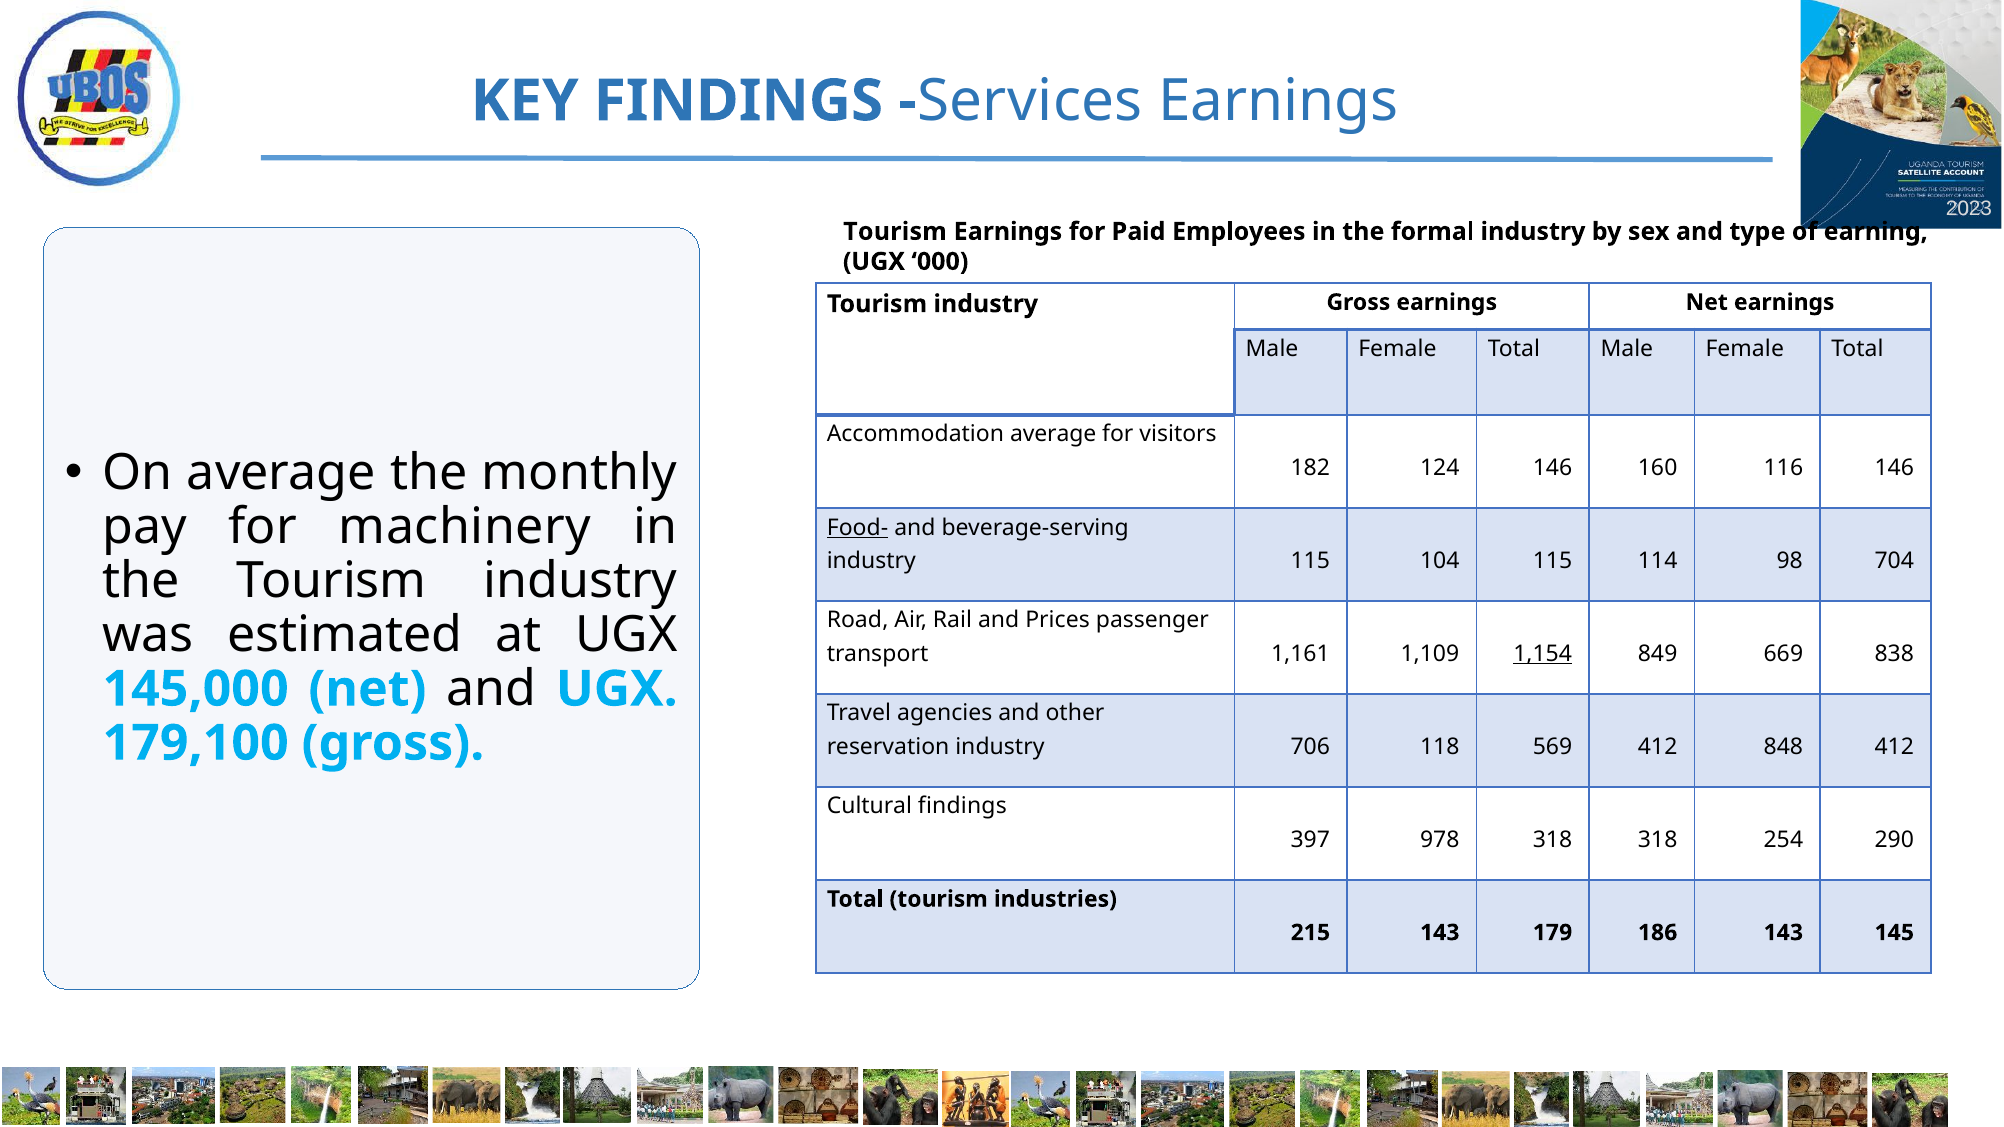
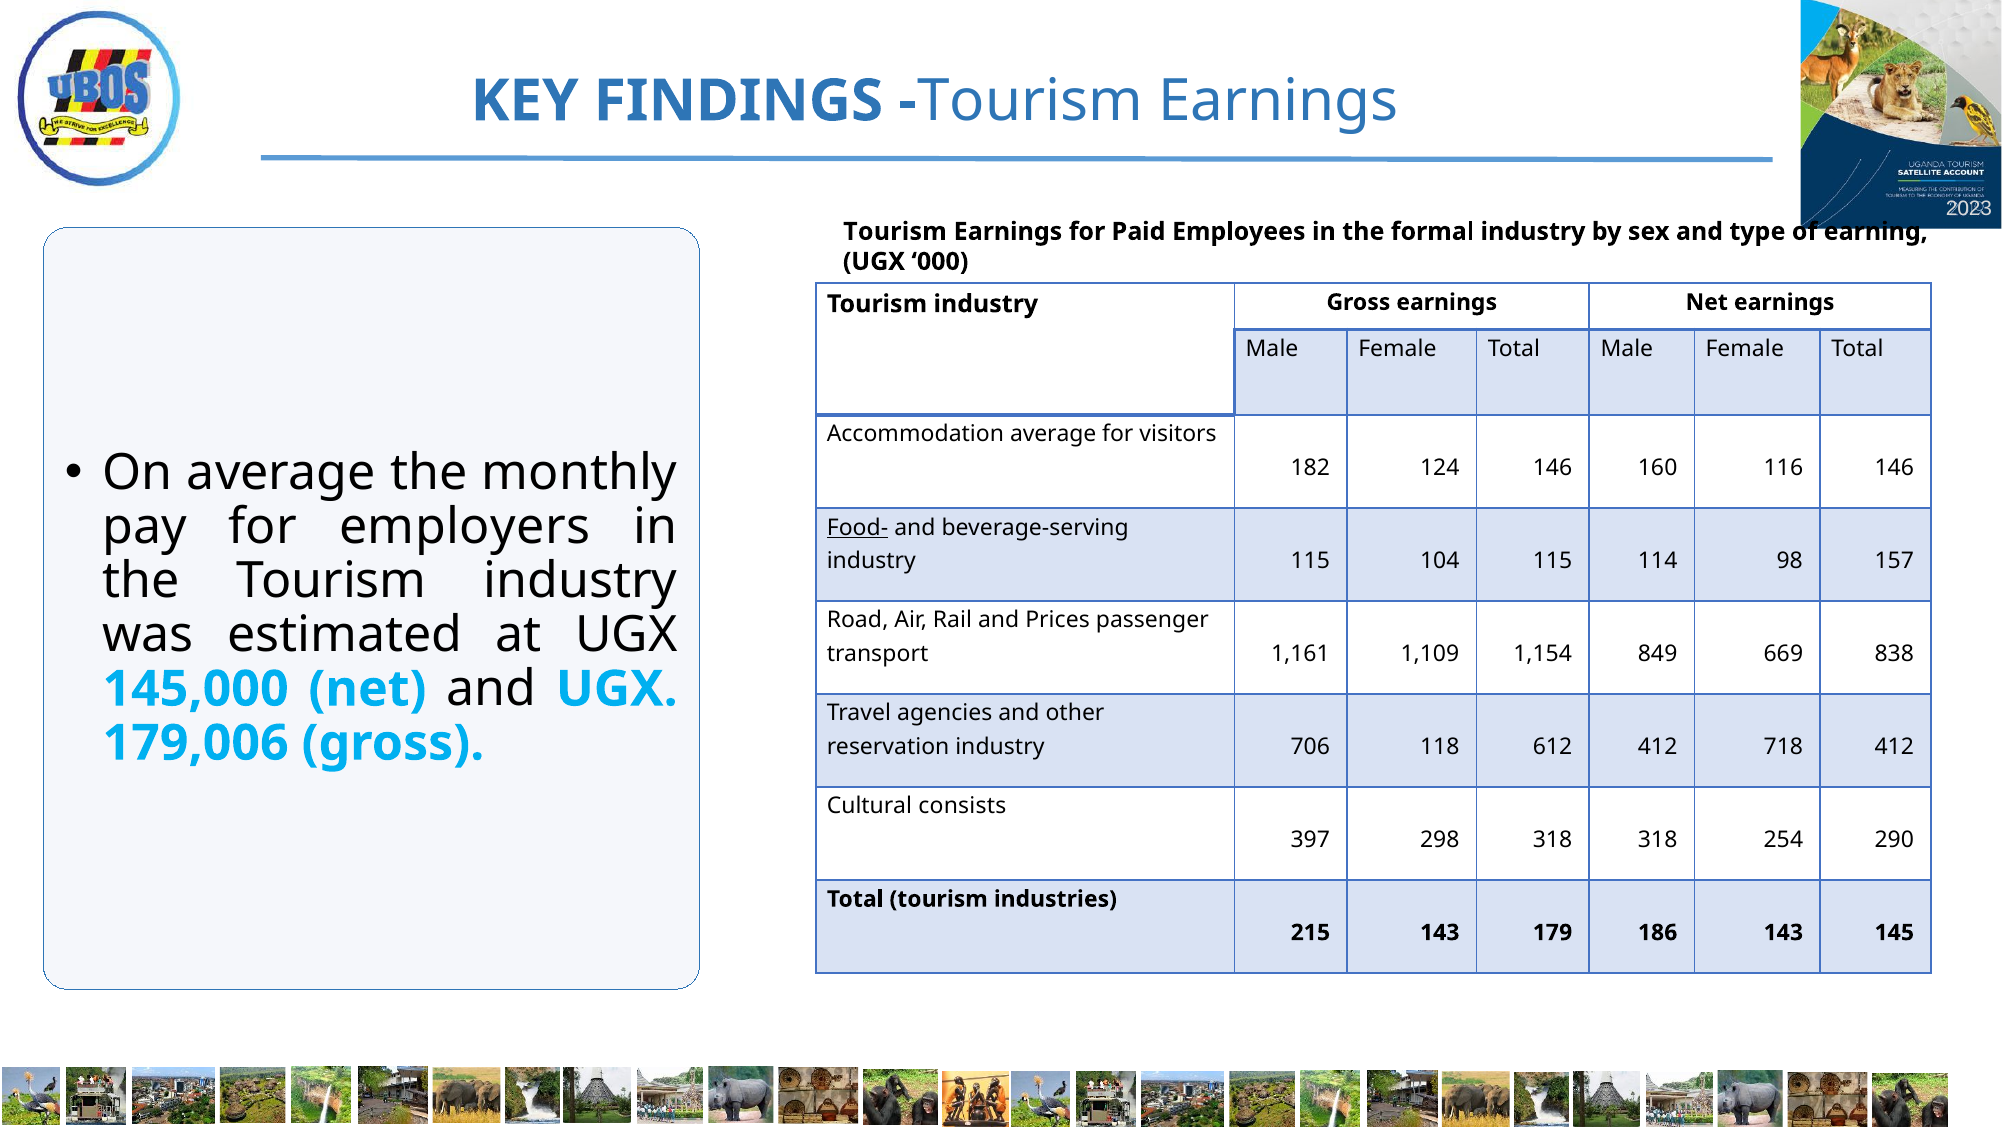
Services at (1030, 101): Services -> Tourism
machinery: machinery -> employers
704: 704 -> 157
1,154 underline: present -> none
179,100: 179,100 -> 179,006
569: 569 -> 612
848: 848 -> 718
Cultural findings: findings -> consists
978: 978 -> 298
